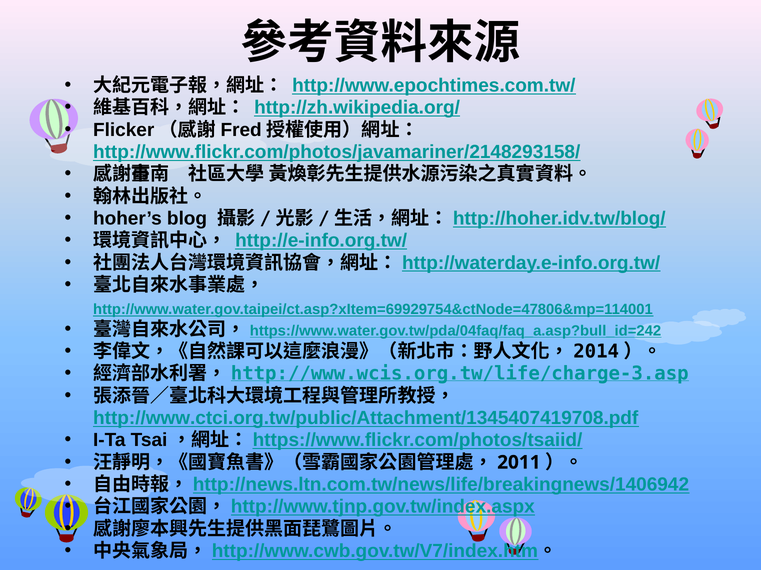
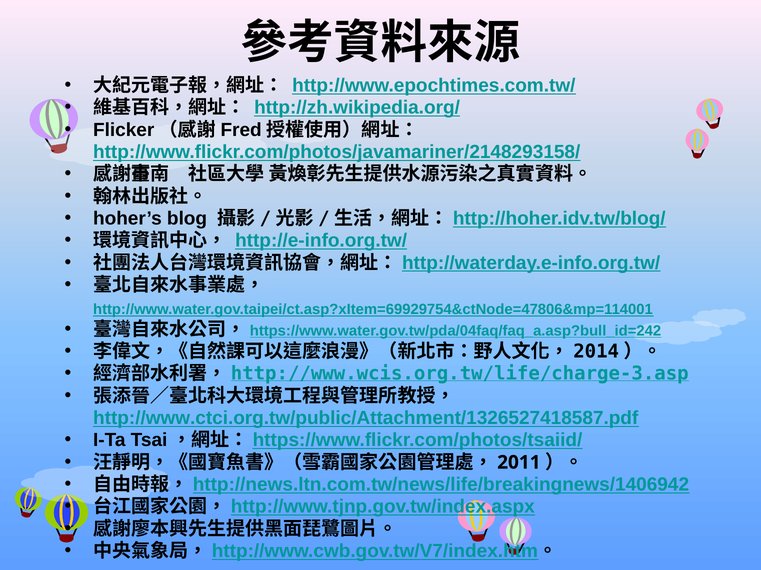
http://www.ctci.org.tw/public/Attachment/1345407419708.pdf: http://www.ctci.org.tw/public/Attachment/1345407419708.pdf -> http://www.ctci.org.tw/public/Attachment/1326527418587.pdf
